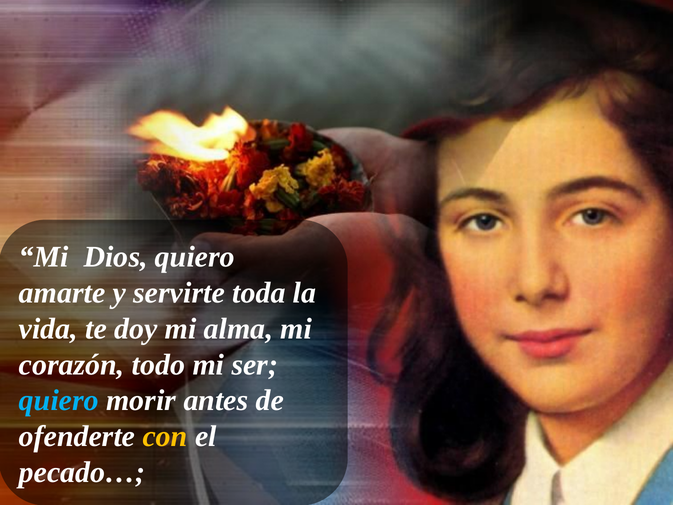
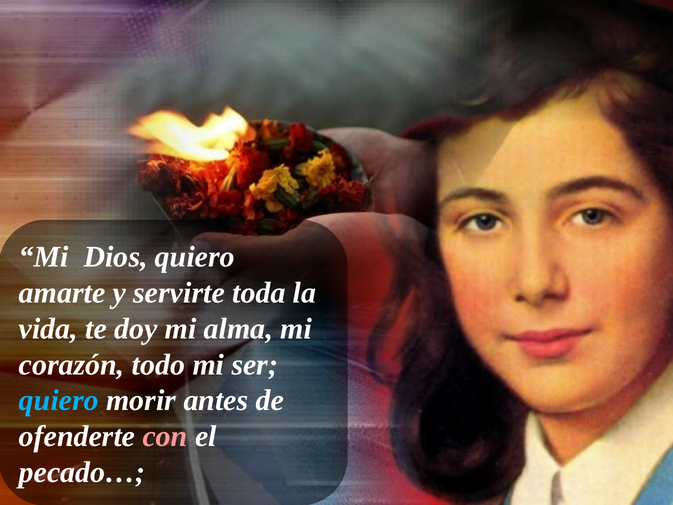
con colour: yellow -> pink
